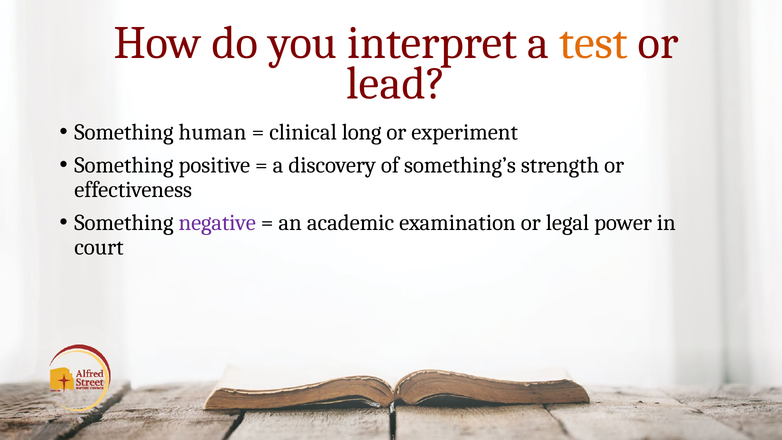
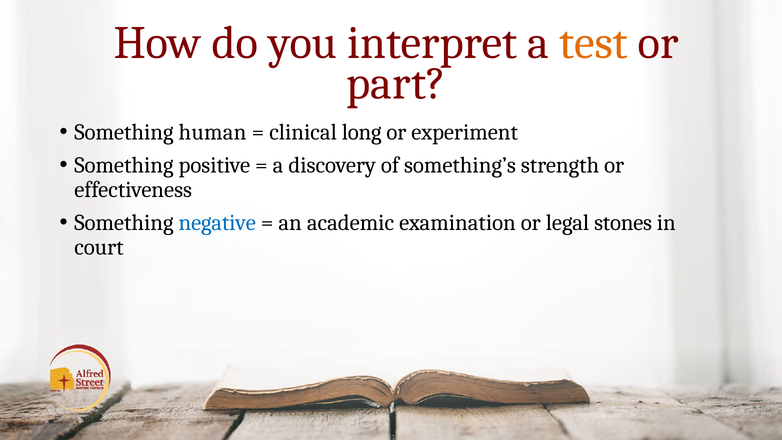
lead: lead -> part
negative colour: purple -> blue
power: power -> stones
